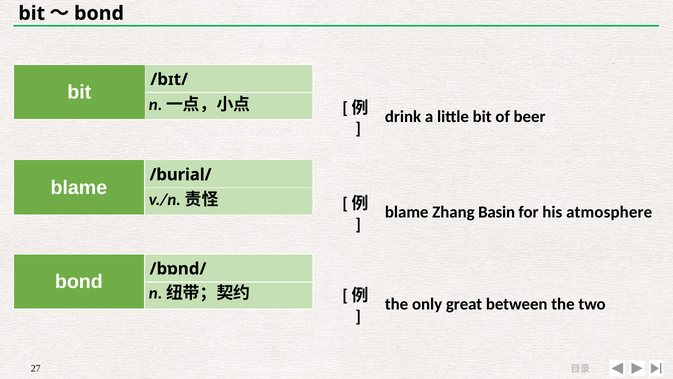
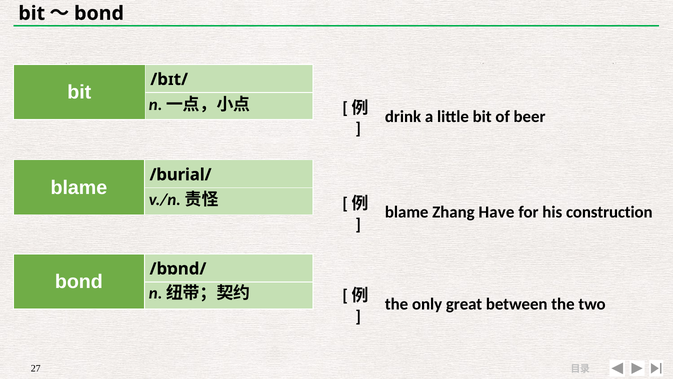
Basin: Basin -> Have
atmosphere: atmosphere -> construction
